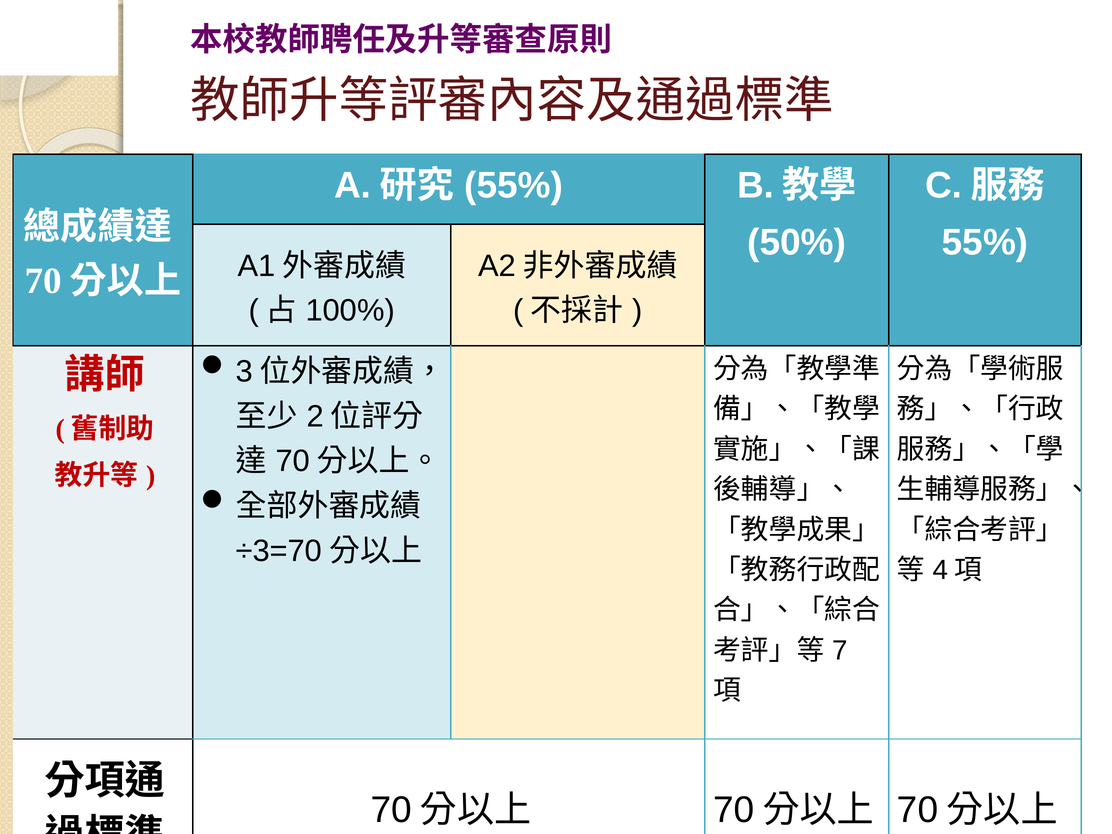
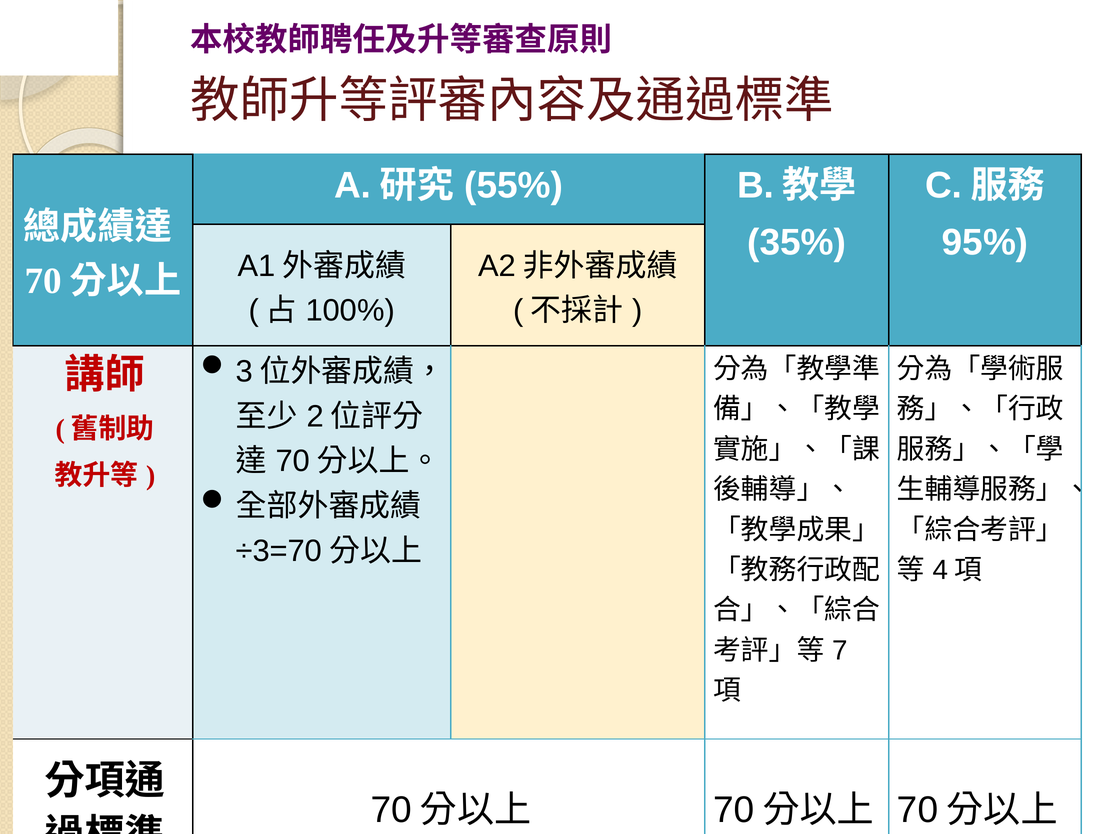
50%: 50% -> 35%
55% at (985, 242): 55% -> 95%
